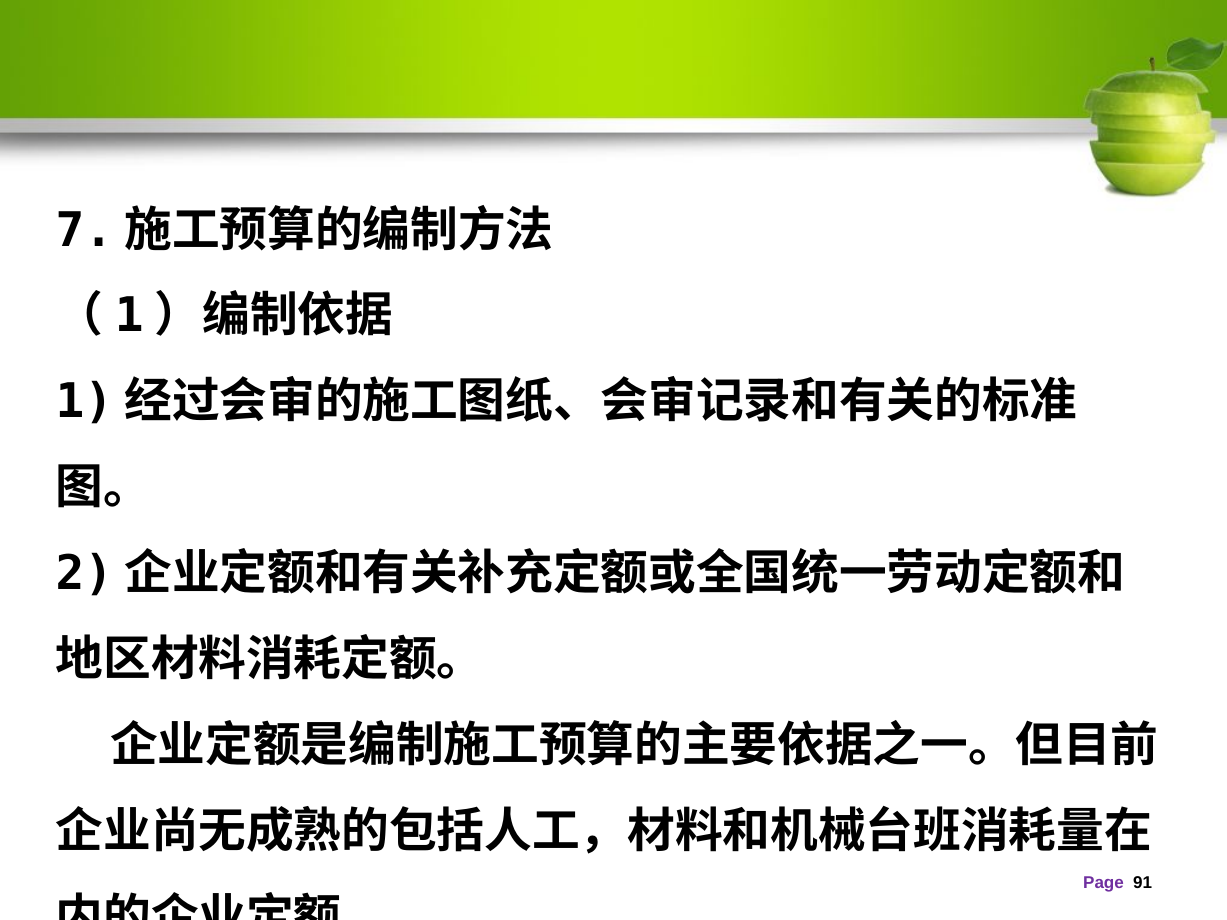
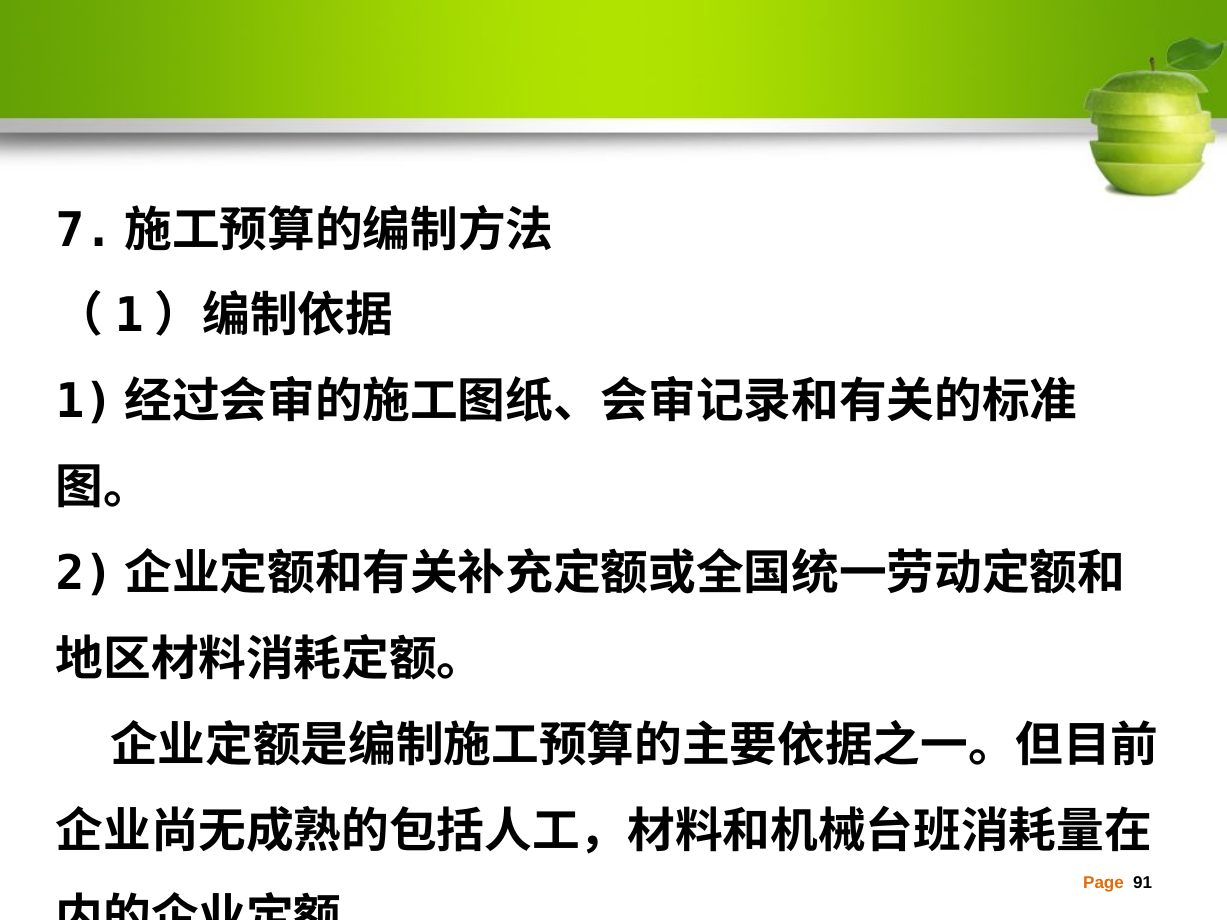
Page colour: purple -> orange
